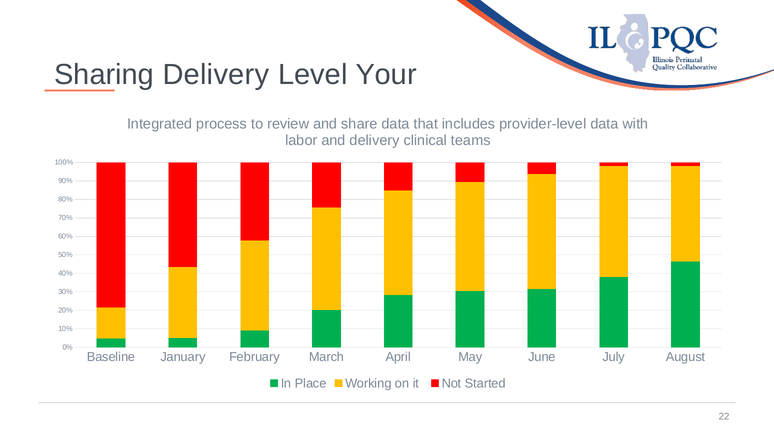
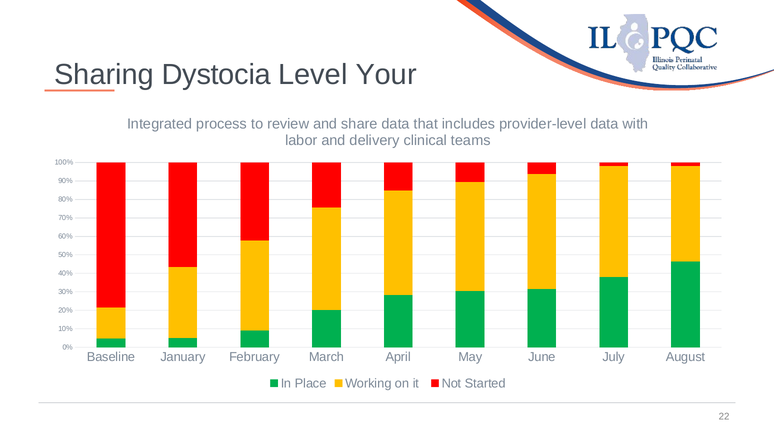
Sharing Delivery: Delivery -> Dystocia
